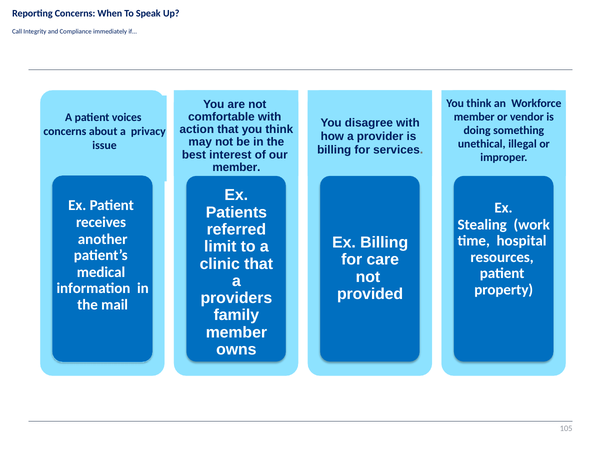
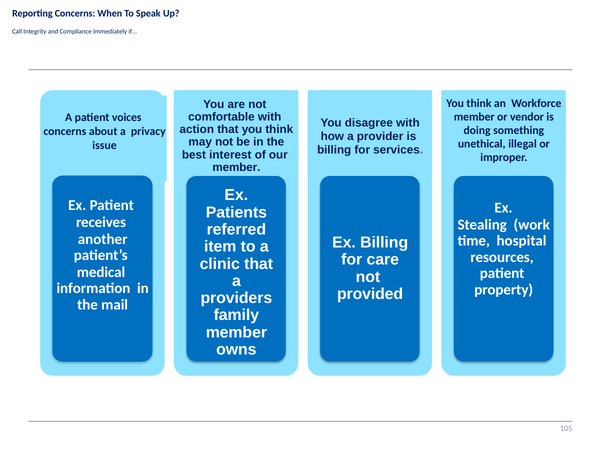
limit: limit -> item
